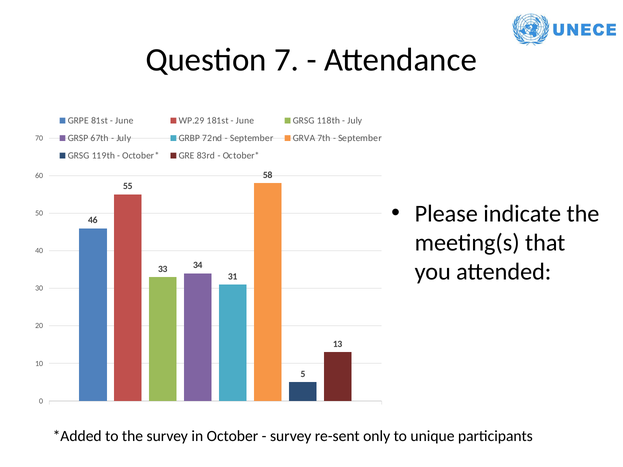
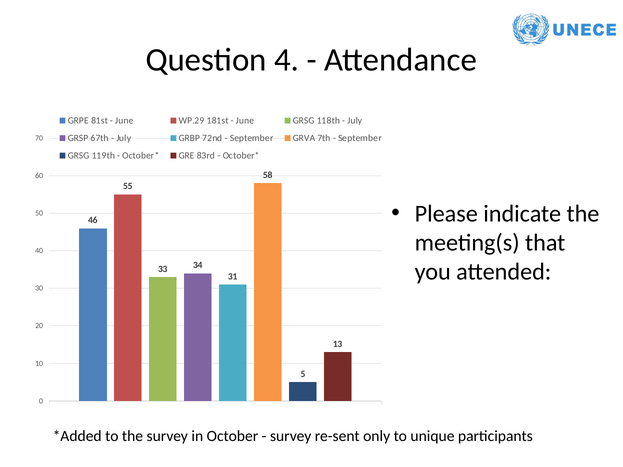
7: 7 -> 4
